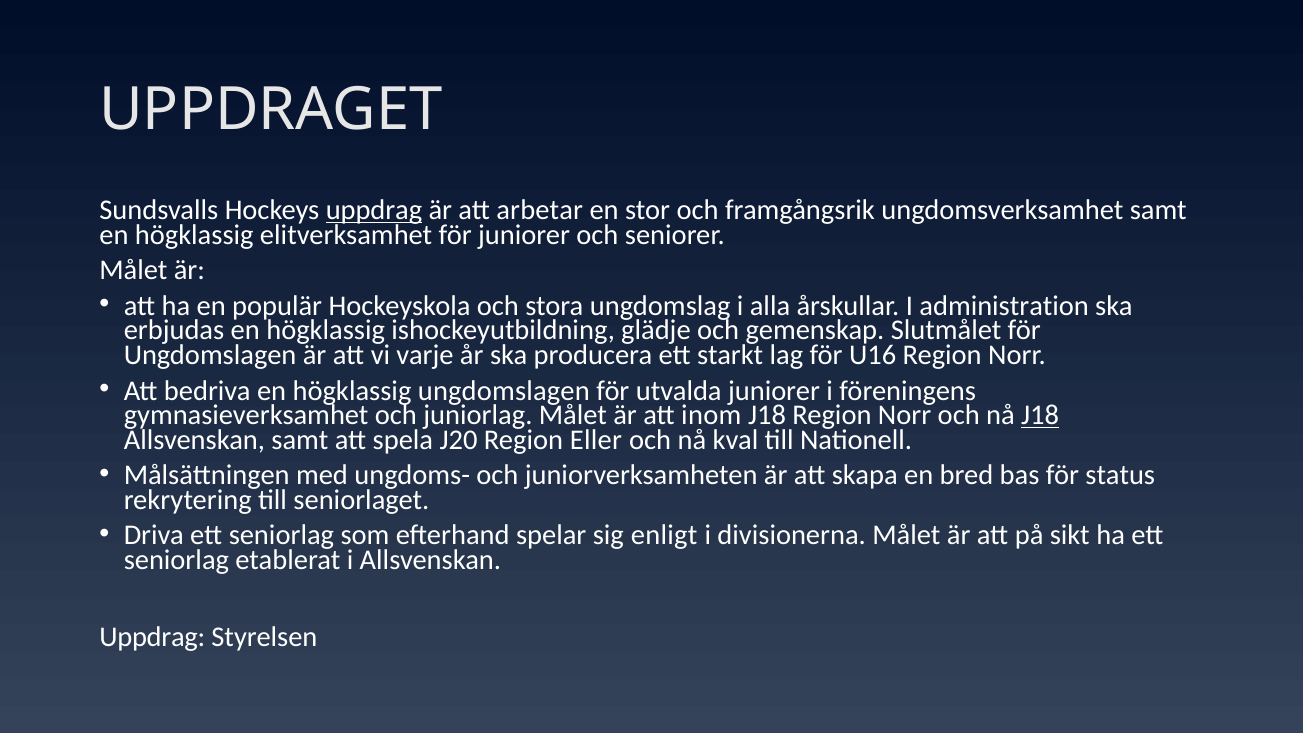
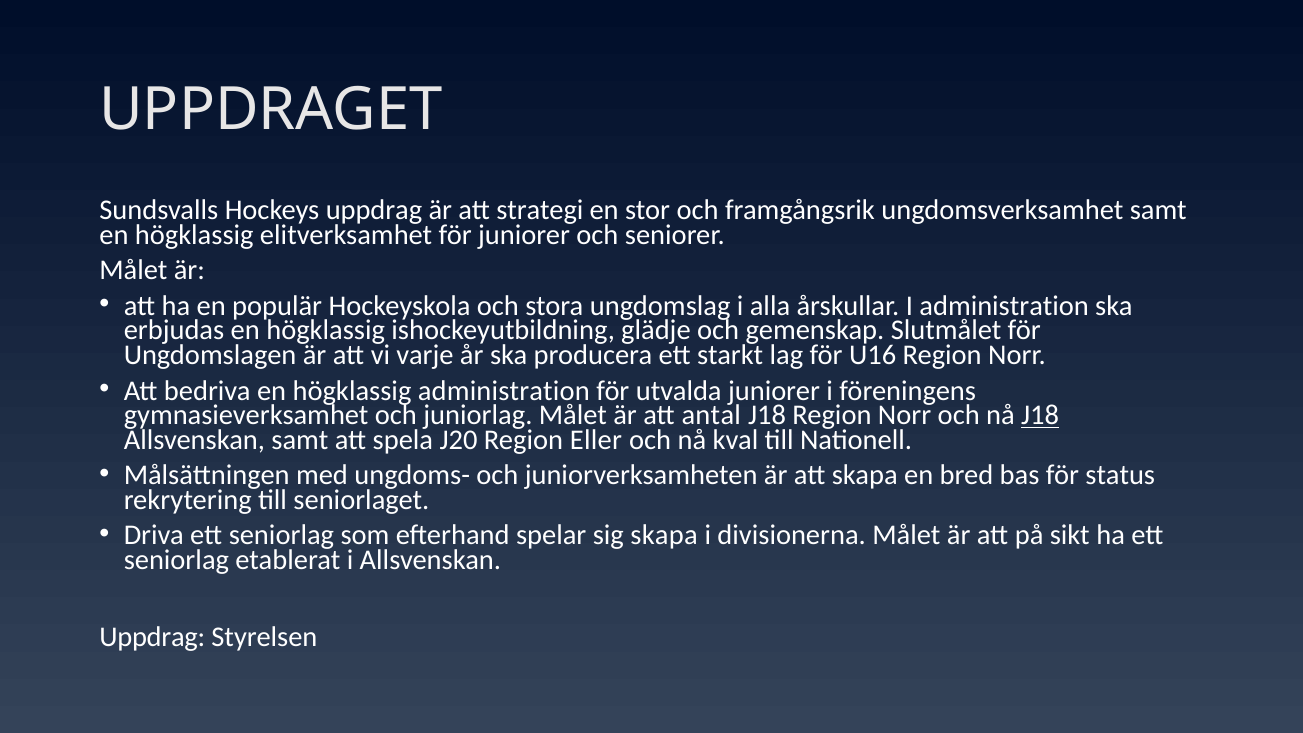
uppdrag at (374, 210) underline: present -> none
arbetar: arbetar -> strategi
högklassig ungdomslagen: ungdomslagen -> administration
inom: inom -> antal
sig enligt: enligt -> skapa
